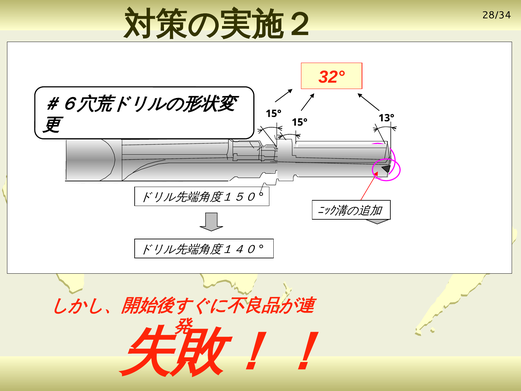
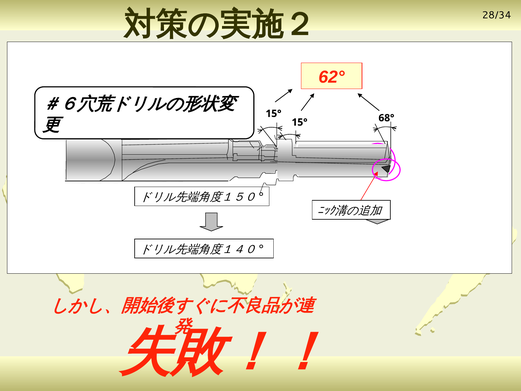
32°: 32° -> 62°
13°: 13° -> 68°
